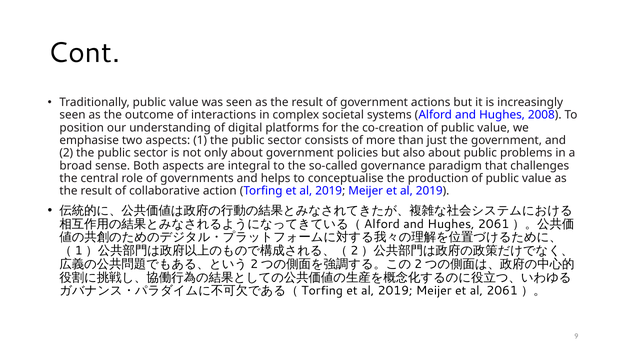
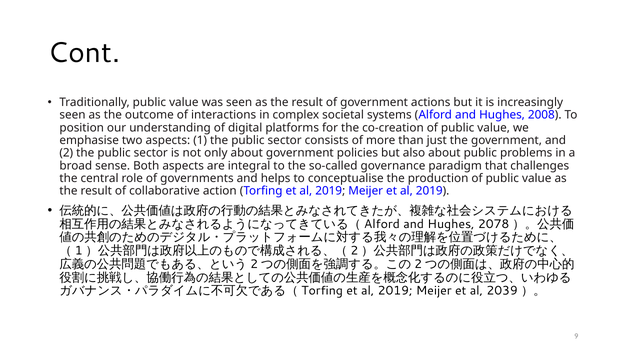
Hughes 2061: 2061 -> 2078
al 2061: 2061 -> 2039
